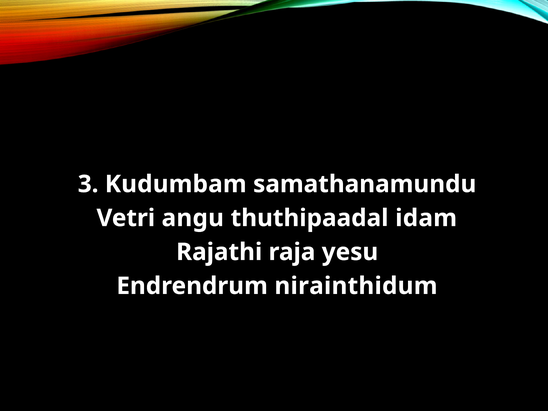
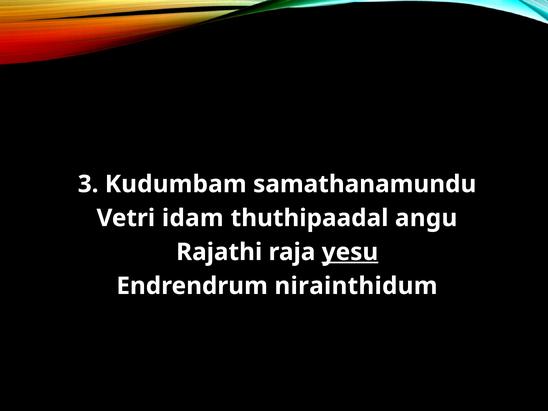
angu: angu -> idam
idam: idam -> angu
yesu underline: none -> present
